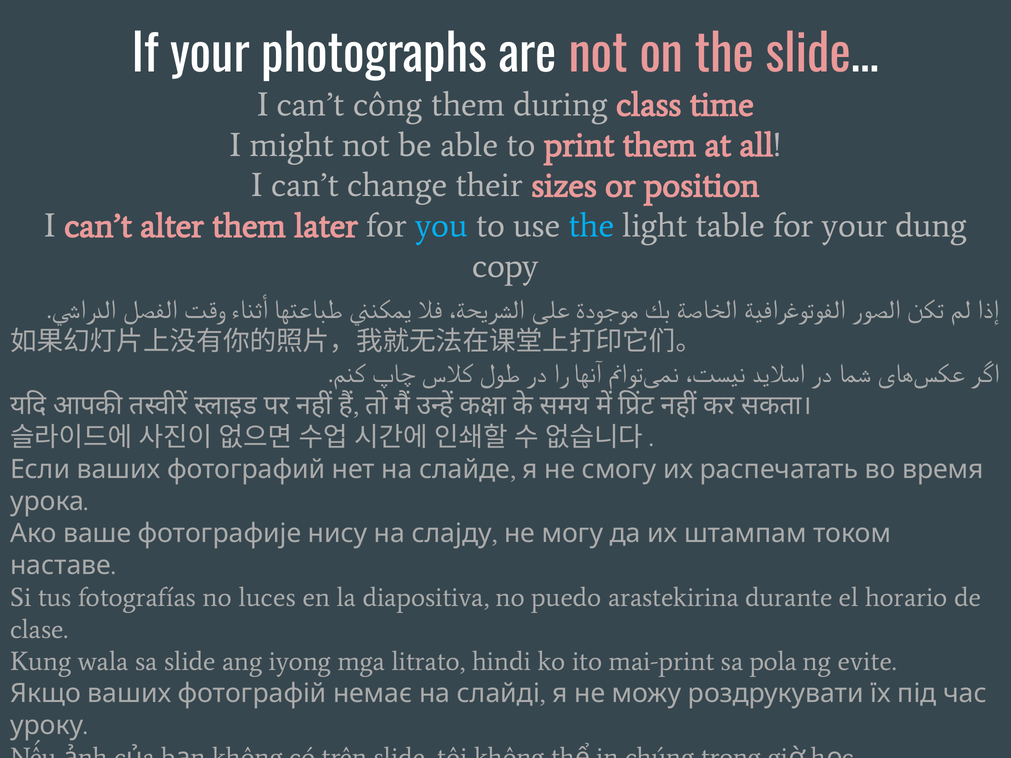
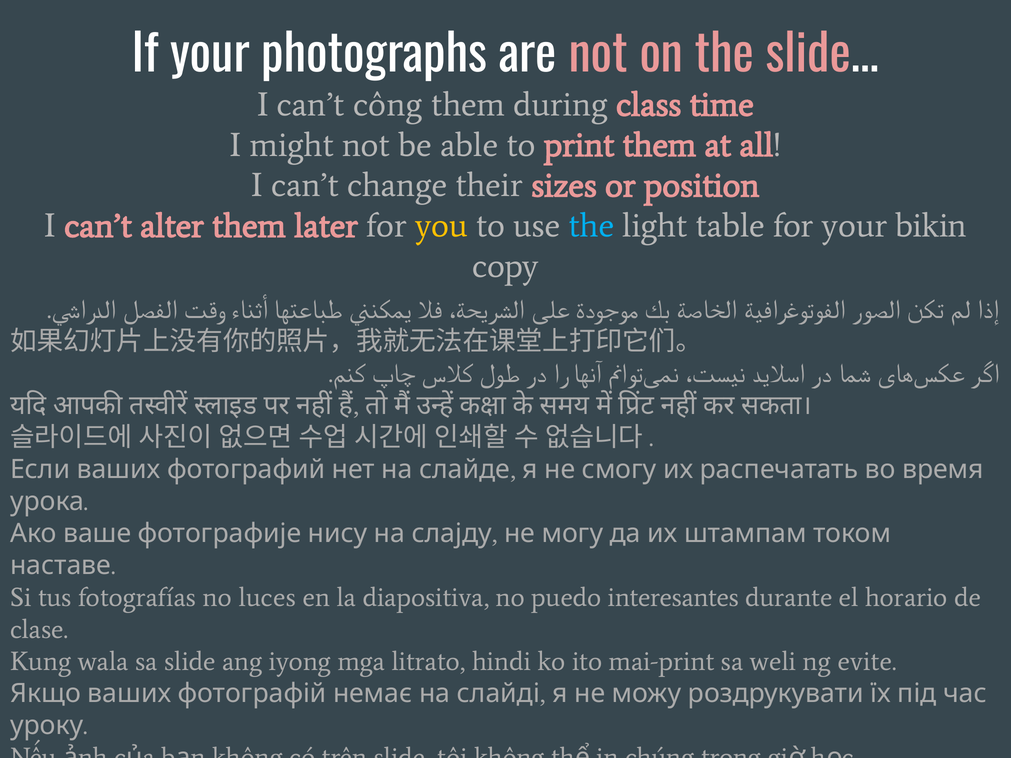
you colour: light blue -> yellow
dung: dung -> bikin
arastekirina: arastekirina -> interesantes
pola: pola -> weli
